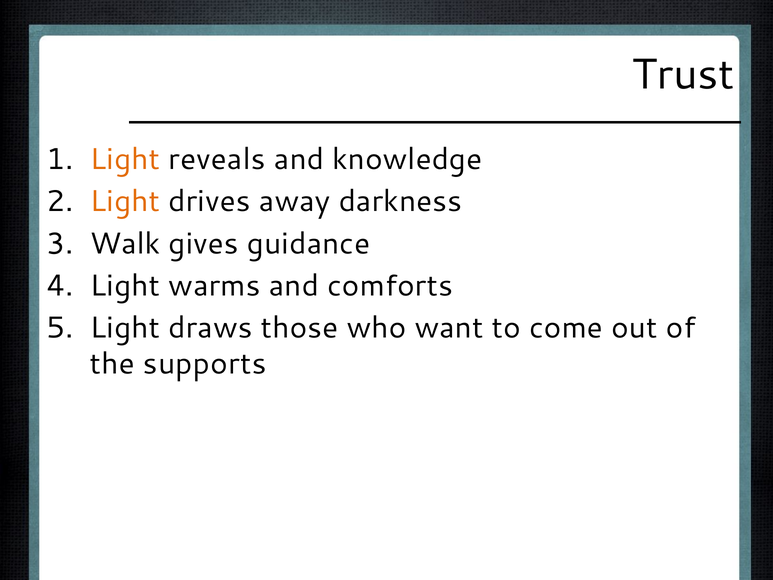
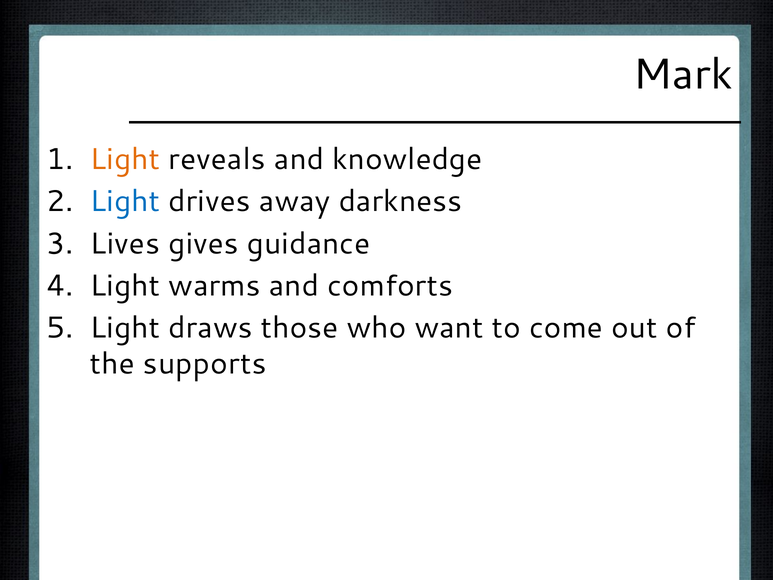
Trust: Trust -> Mark
Light at (125, 201) colour: orange -> blue
Walk: Walk -> Lives
